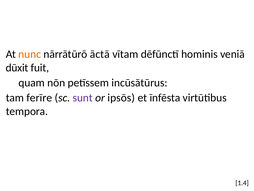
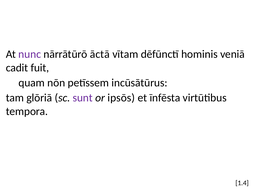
nunc colour: orange -> purple
dūxit: dūxit -> cadit
ferīre: ferīre -> glōriā
